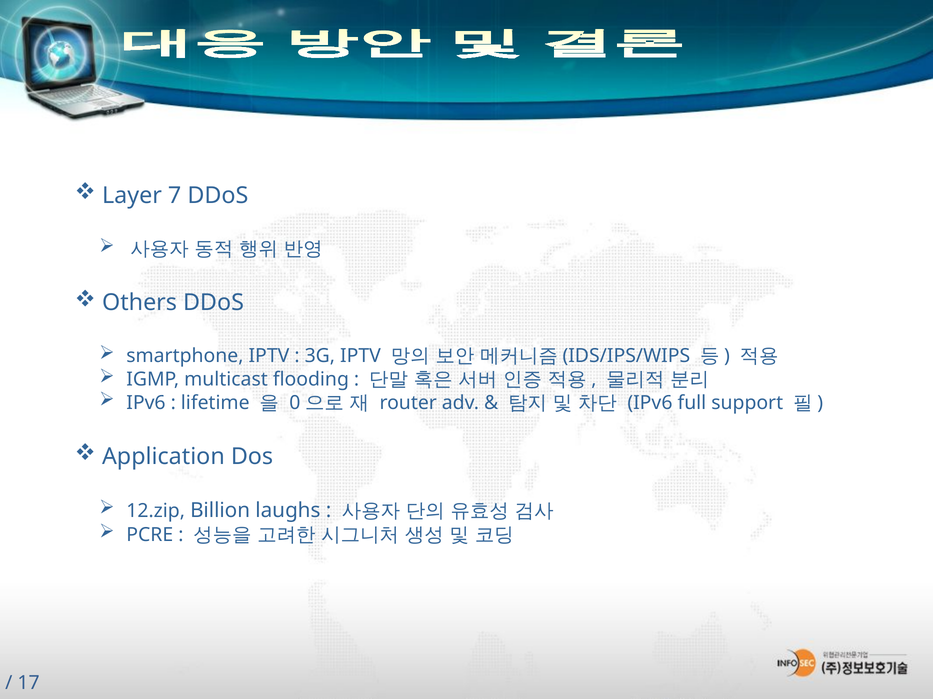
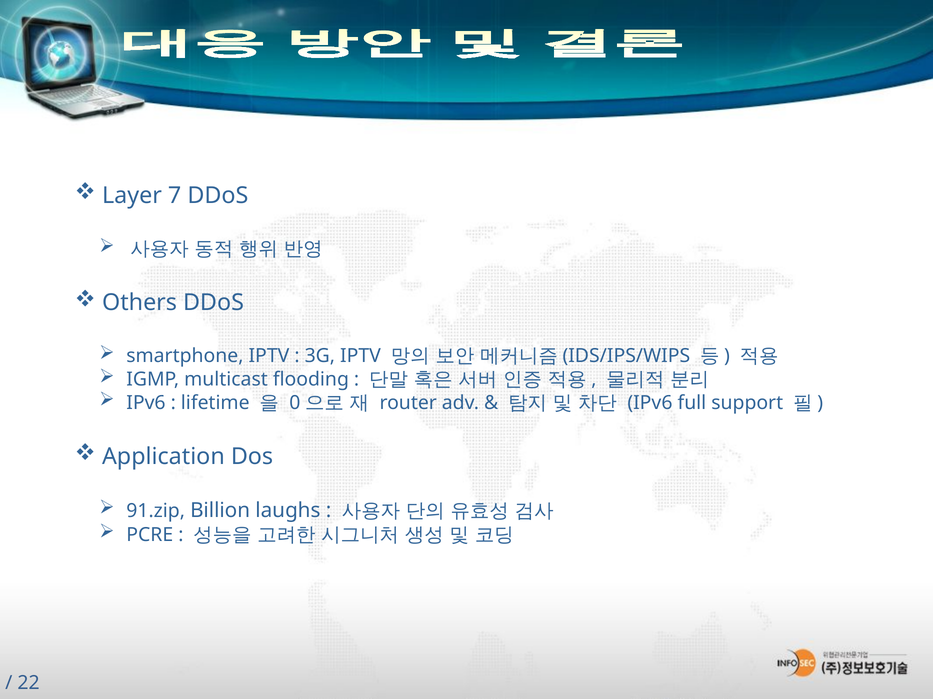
12.zip: 12.zip -> 91.zip
17: 17 -> 22
